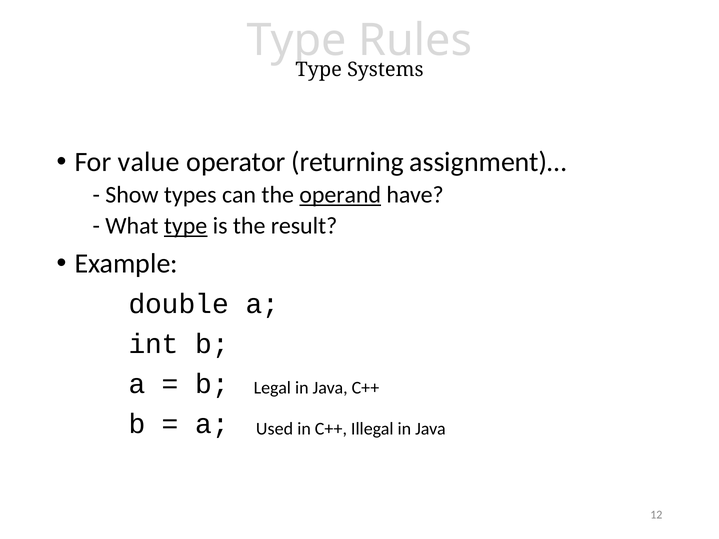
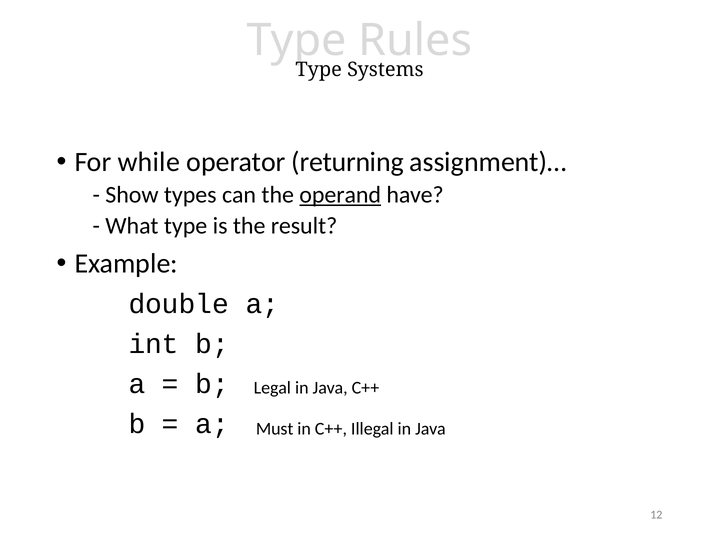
value: value -> while
type at (186, 226) underline: present -> none
Used: Used -> Must
